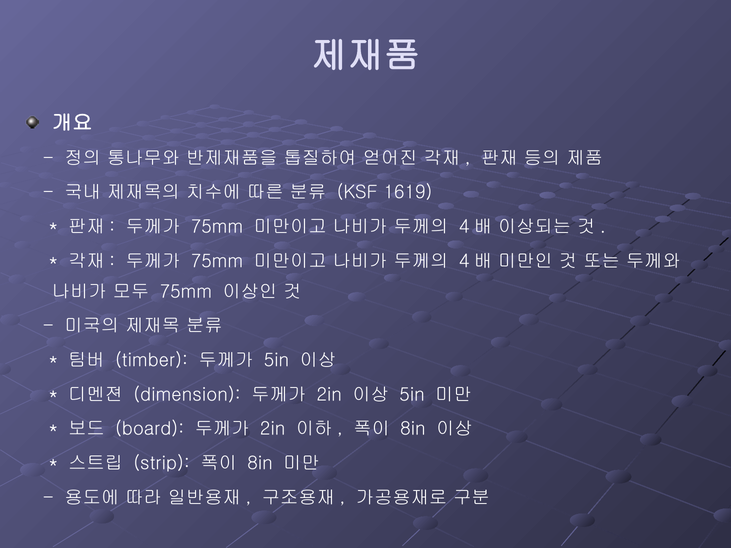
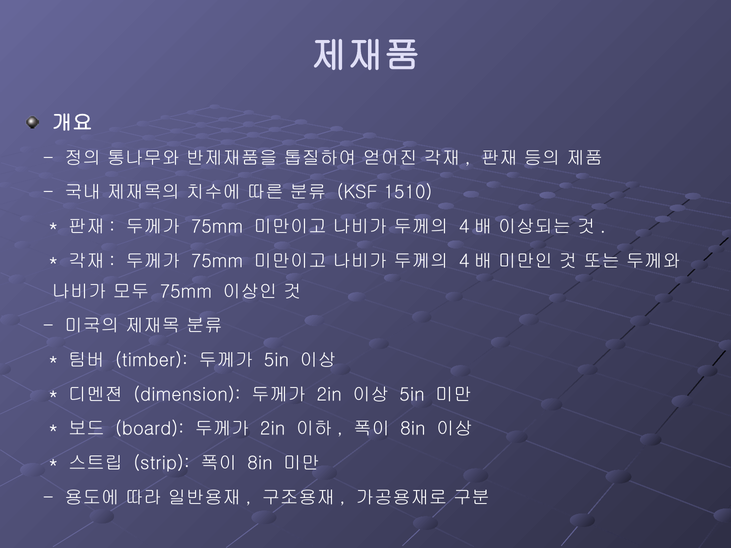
1619: 1619 -> 1510
